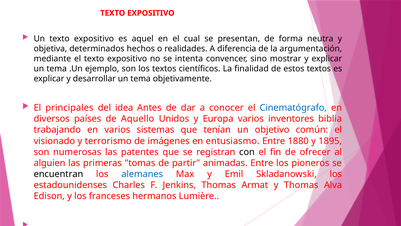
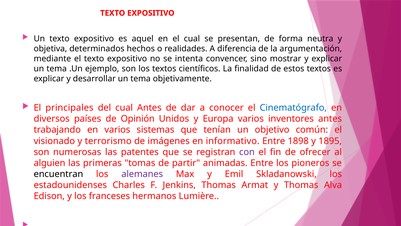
del idea: idea -> cual
Aquello: Aquello -> Opinión
inventores biblia: biblia -> antes
entusiasmo: entusiasmo -> informativo
1880: 1880 -> 1898
con colour: black -> purple
alemanes colour: blue -> purple
